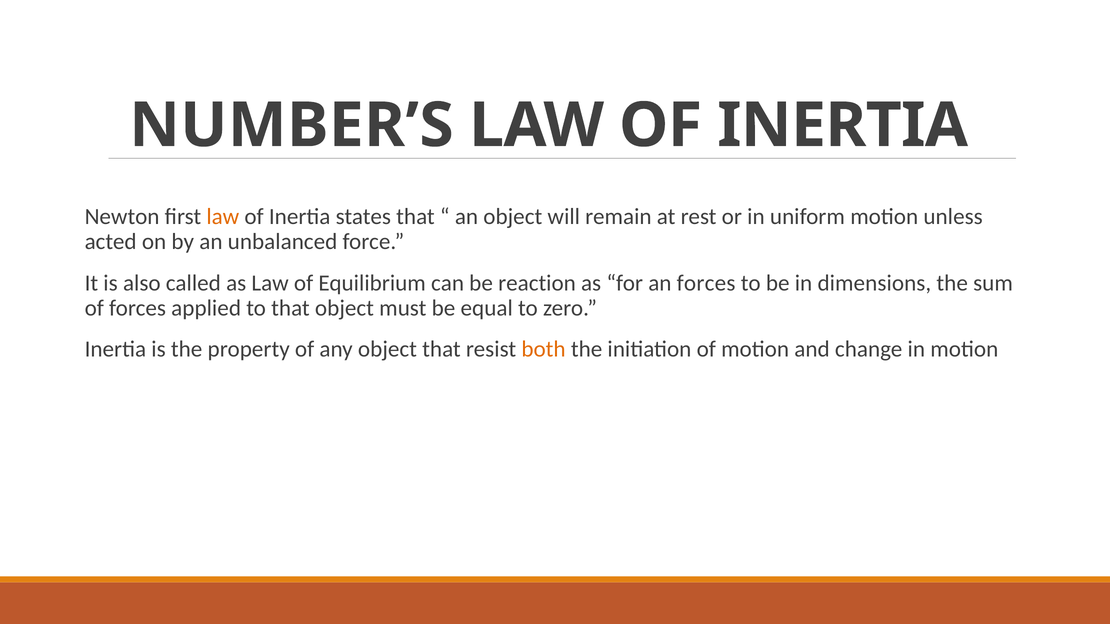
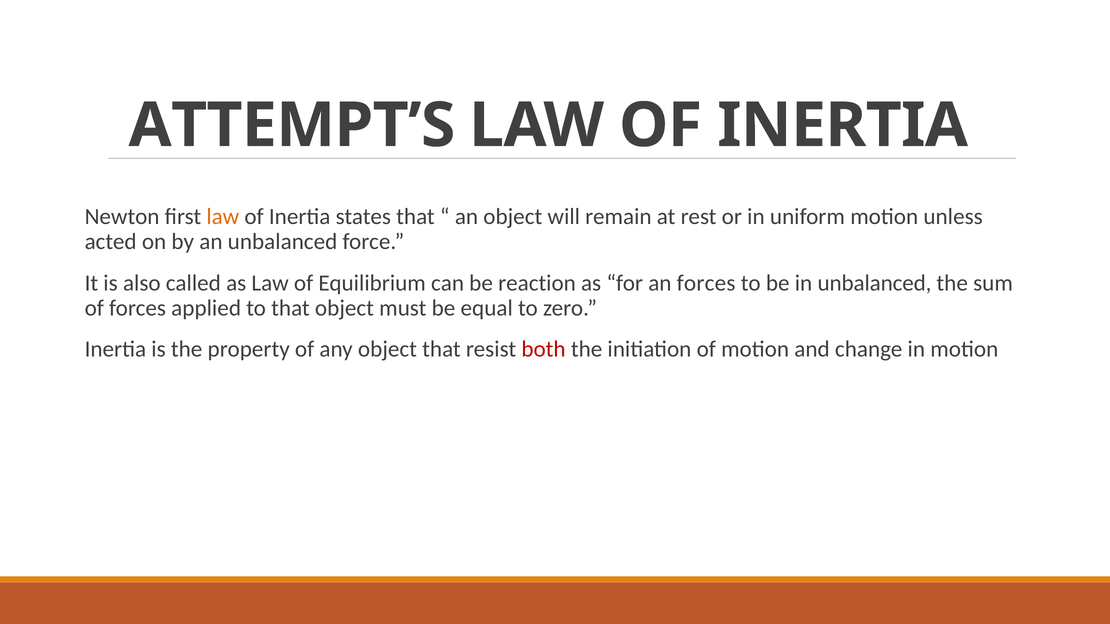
NUMBER’S: NUMBER’S -> ATTEMPT’S
in dimensions: dimensions -> unbalanced
both colour: orange -> red
